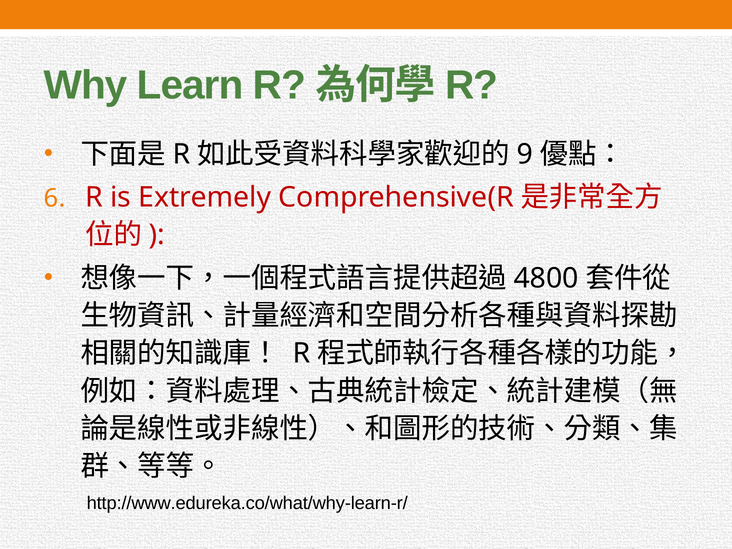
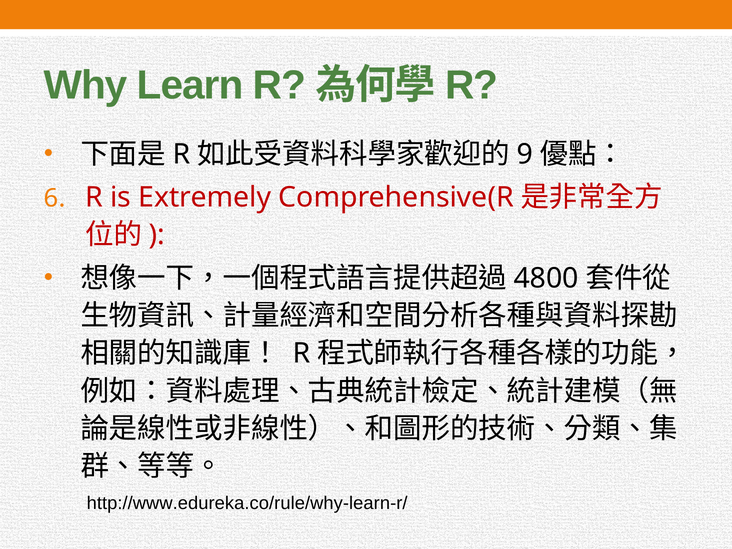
http://www.edureka.co/what/why-learn-r/: http://www.edureka.co/what/why-learn-r/ -> http://www.edureka.co/rule/why-learn-r/
